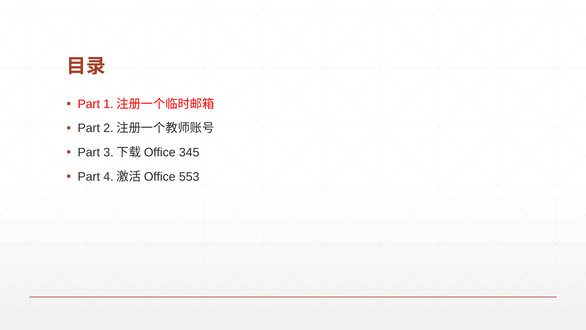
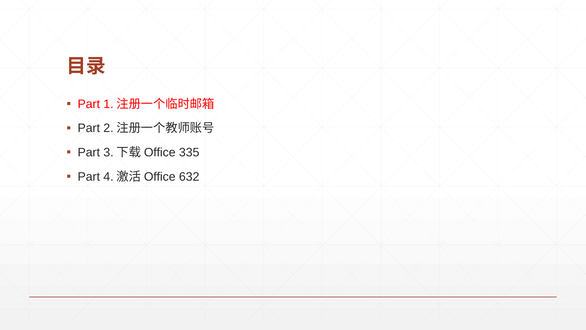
345: 345 -> 335
553: 553 -> 632
